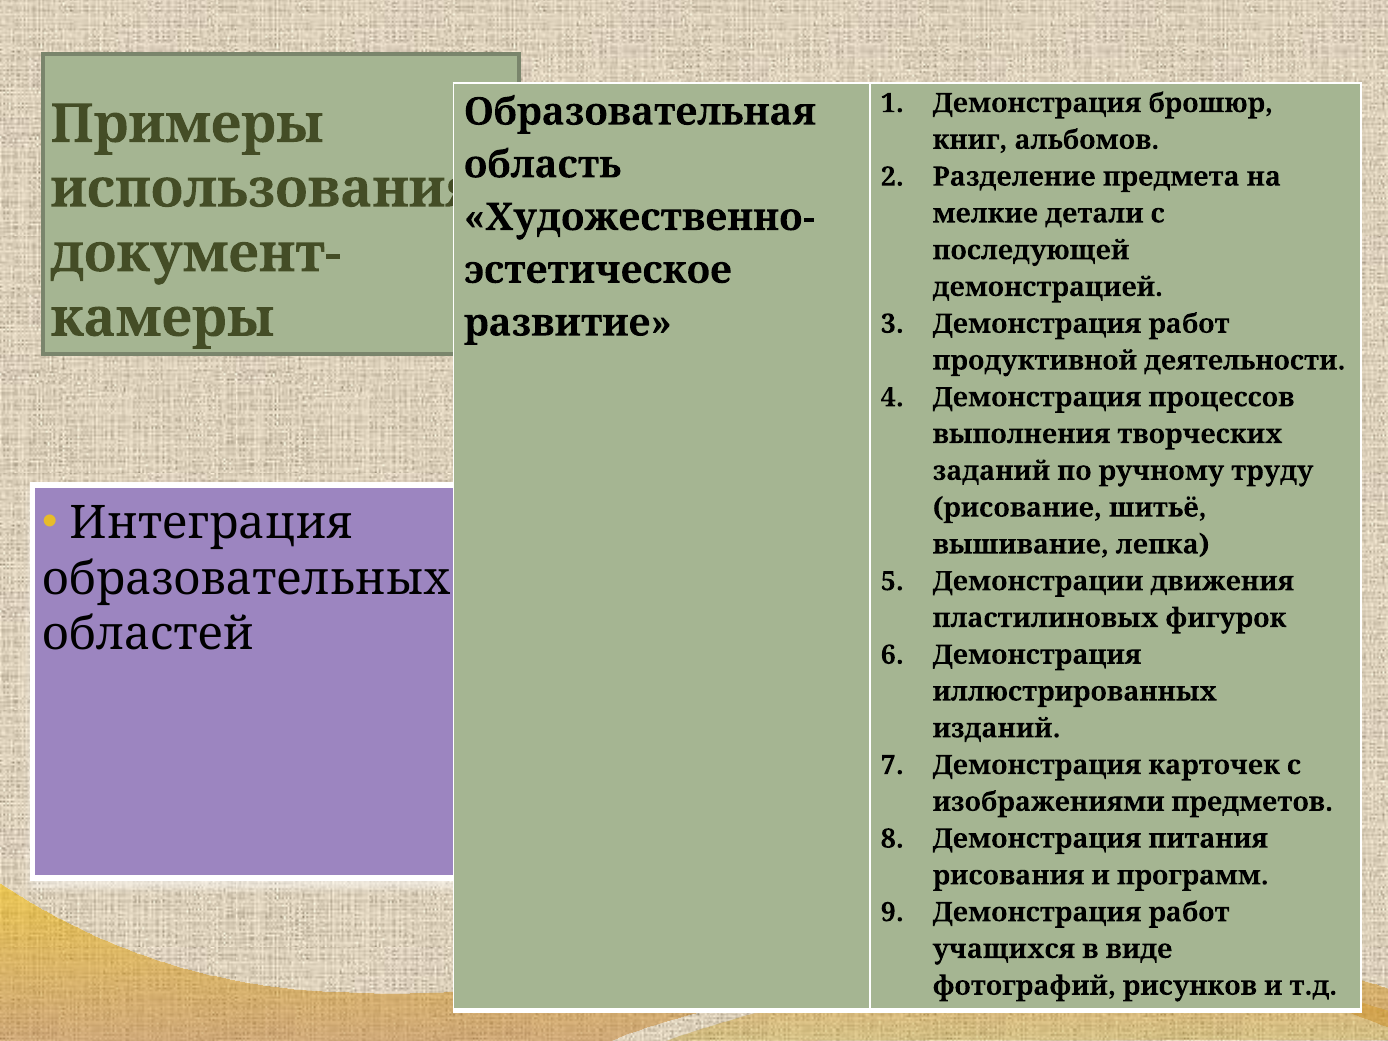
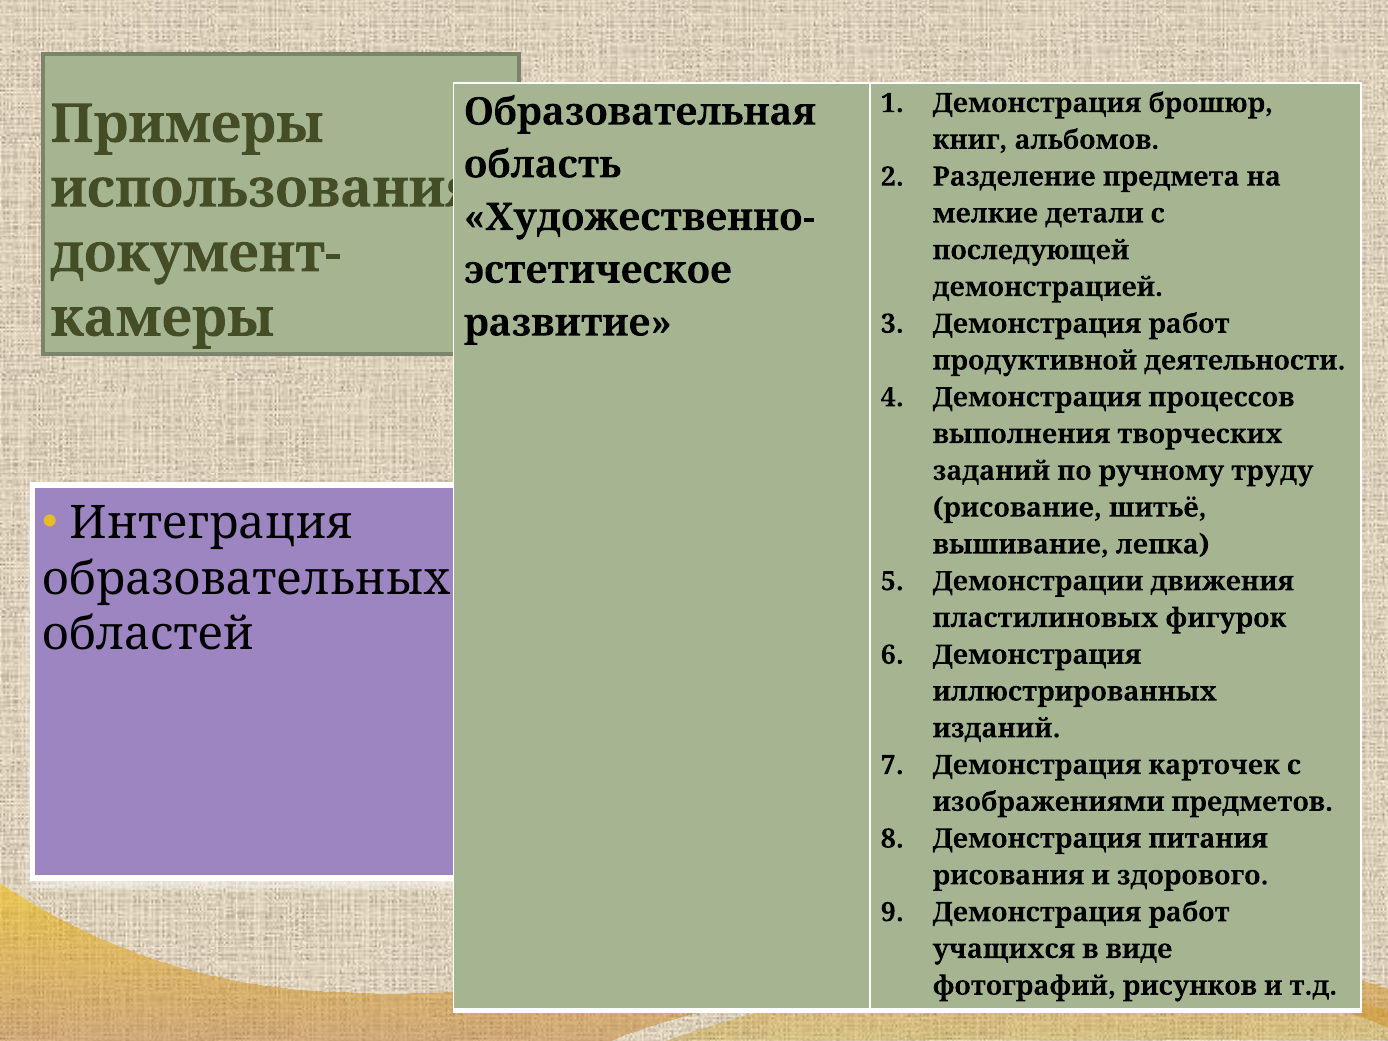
программ: программ -> здорового
